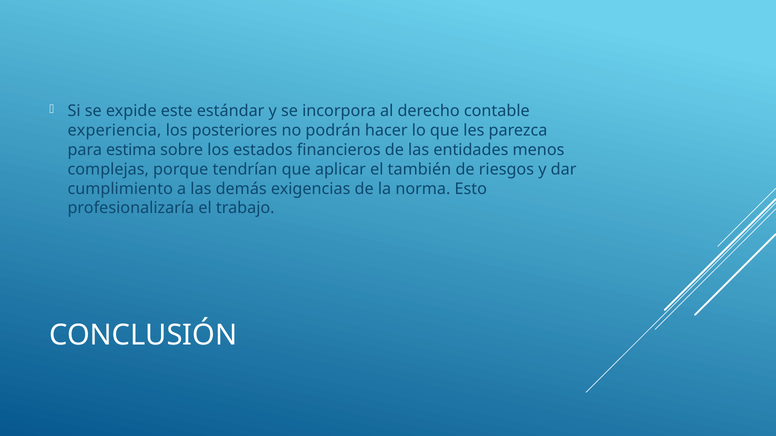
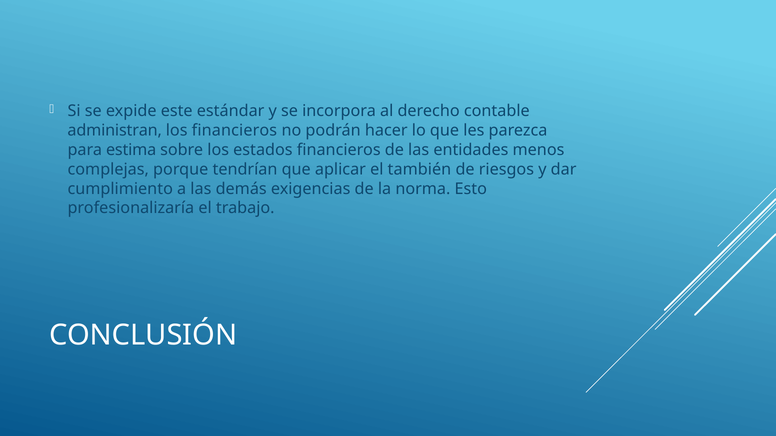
experiencia: experiencia -> administran
los posteriores: posteriores -> financieros
